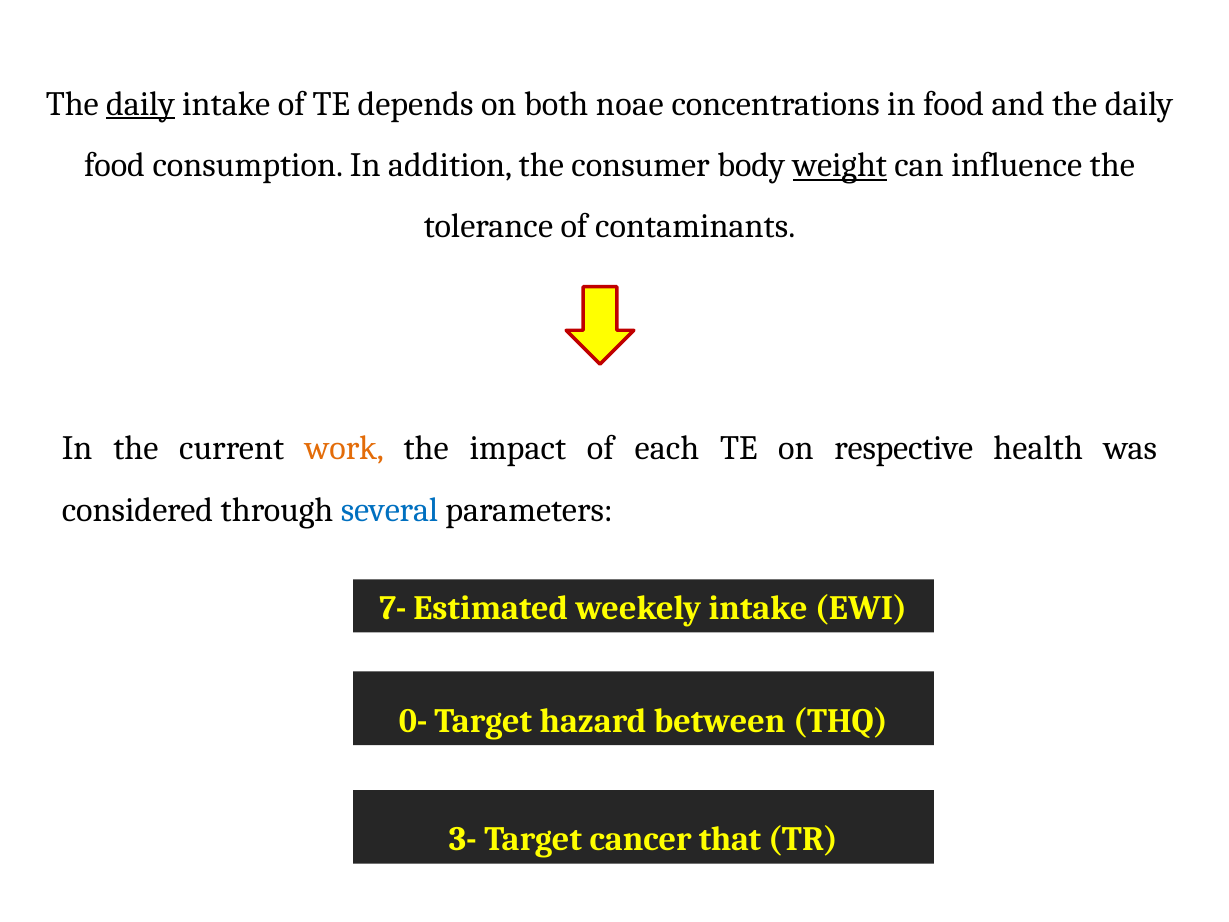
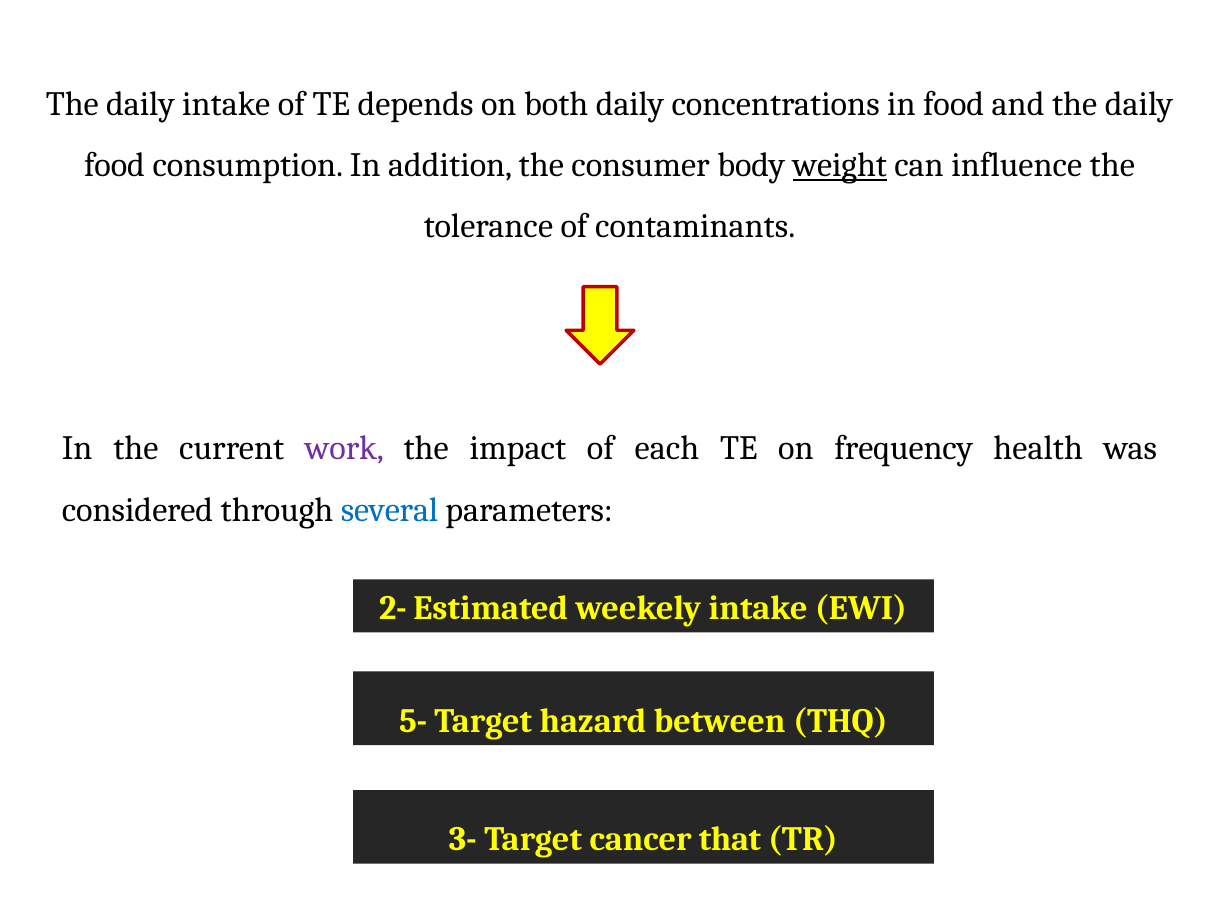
daily at (140, 104) underline: present -> none
both noae: noae -> daily
work colour: orange -> purple
respective: respective -> frequency
7-: 7- -> 2-
0-: 0- -> 5-
